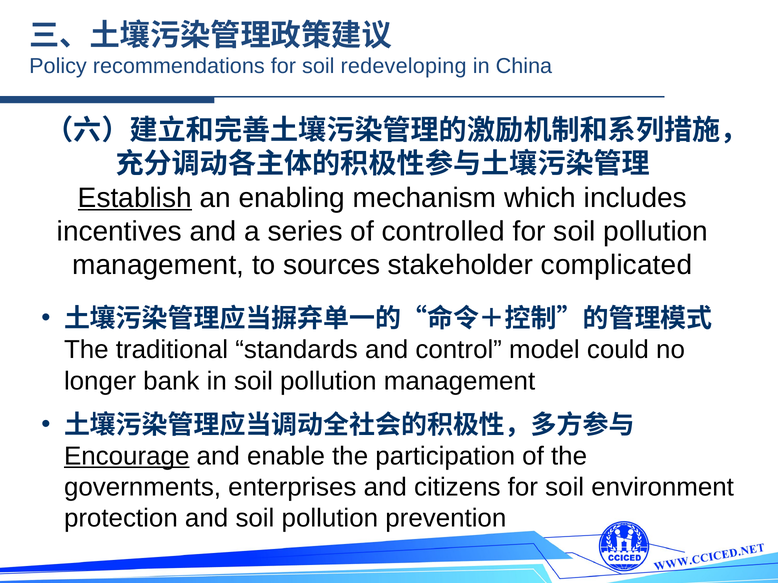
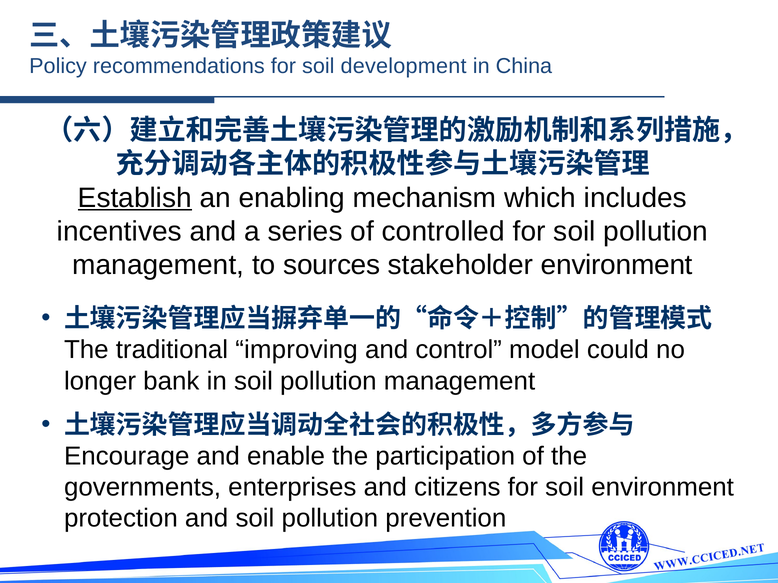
redeveloping: redeveloping -> development
stakeholder complicated: complicated -> environment
standards: standards -> improving
Encourage underline: present -> none
